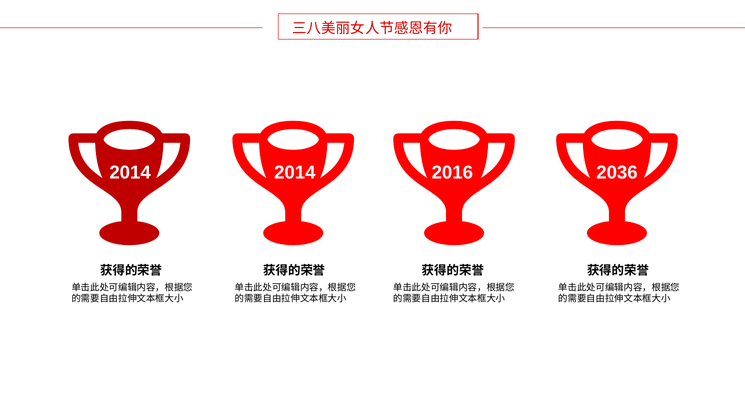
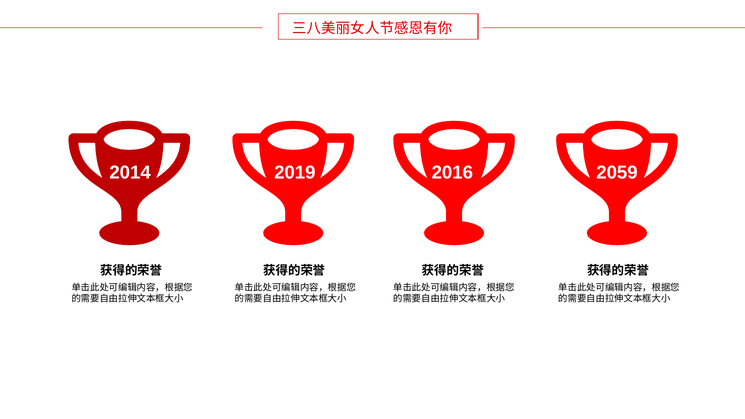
2014 2014: 2014 -> 2019
2036: 2036 -> 2059
